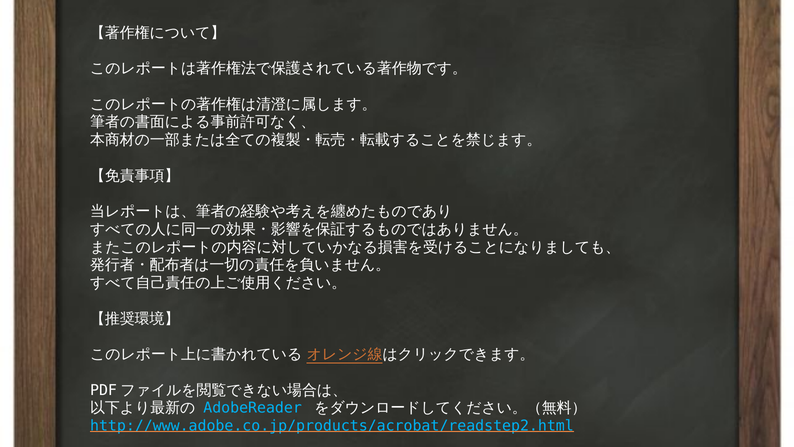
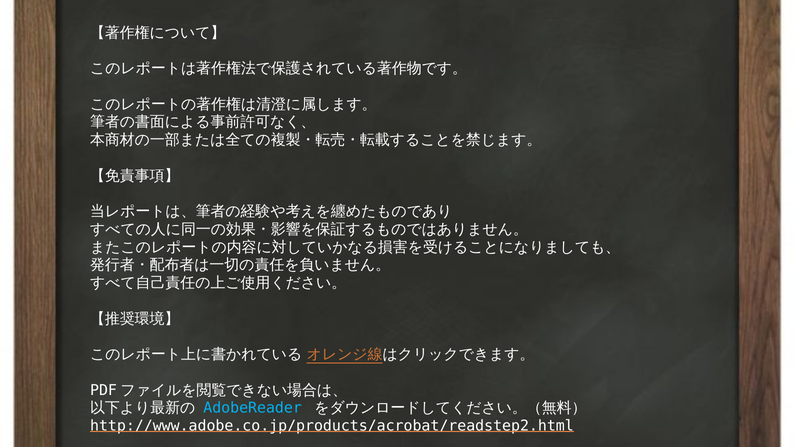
http://www.adobe.co.jp/products/acrobat/readstep2.html colour: light blue -> white
